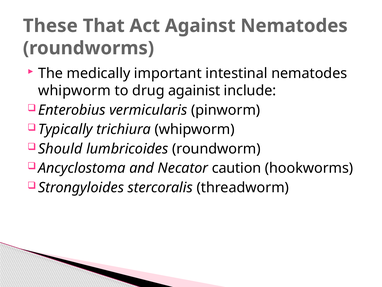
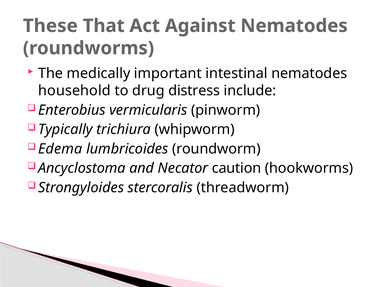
whipworm at (74, 91): whipworm -> household
againist: againist -> distress
Should: Should -> Edema
